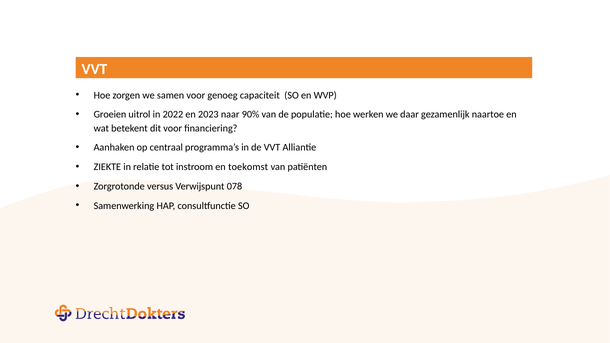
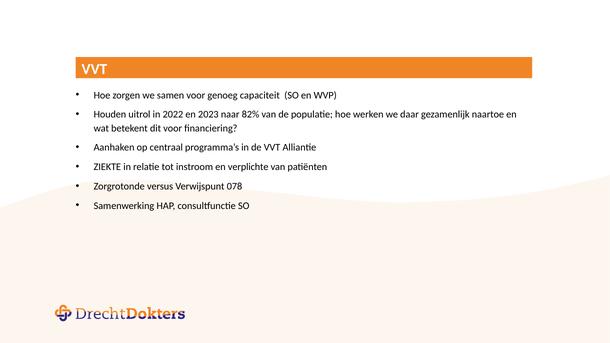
Groeien: Groeien -> Houden
90%: 90% -> 82%
toekomst: toekomst -> verplichte
